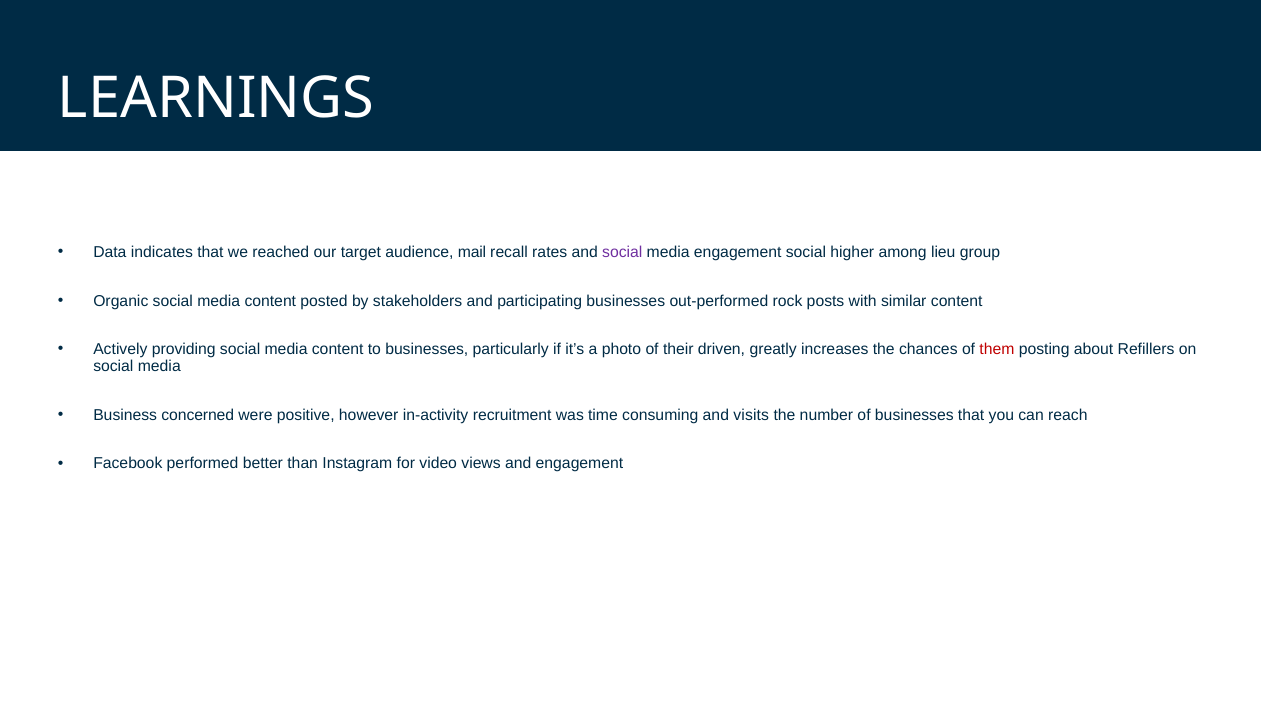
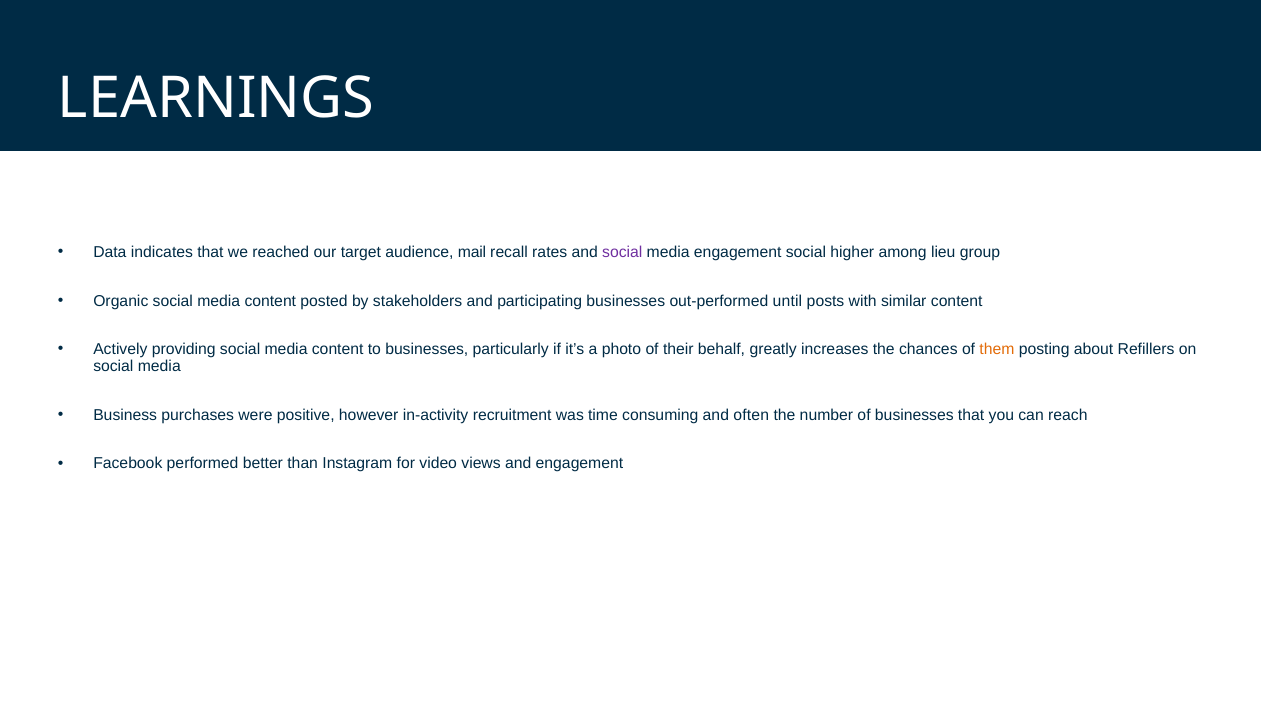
rock: rock -> until
driven: driven -> behalf
them colour: red -> orange
concerned: concerned -> purchases
visits: visits -> often
